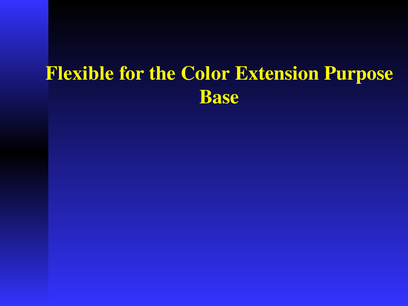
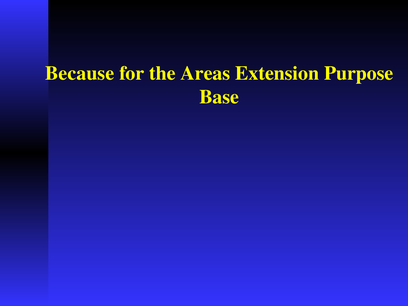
Flexible: Flexible -> Because
Color: Color -> Areas
